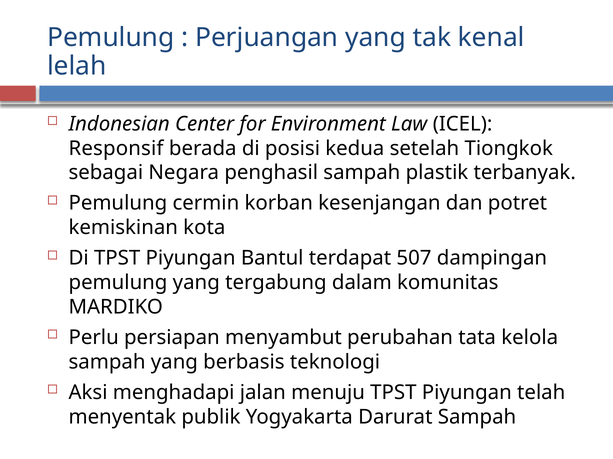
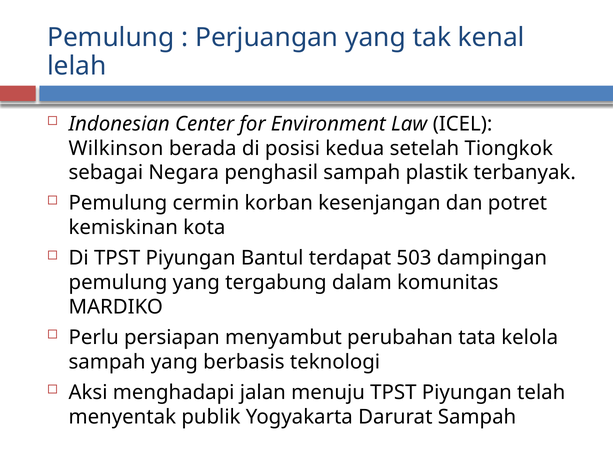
Responsif: Responsif -> Wilkinson
507: 507 -> 503
